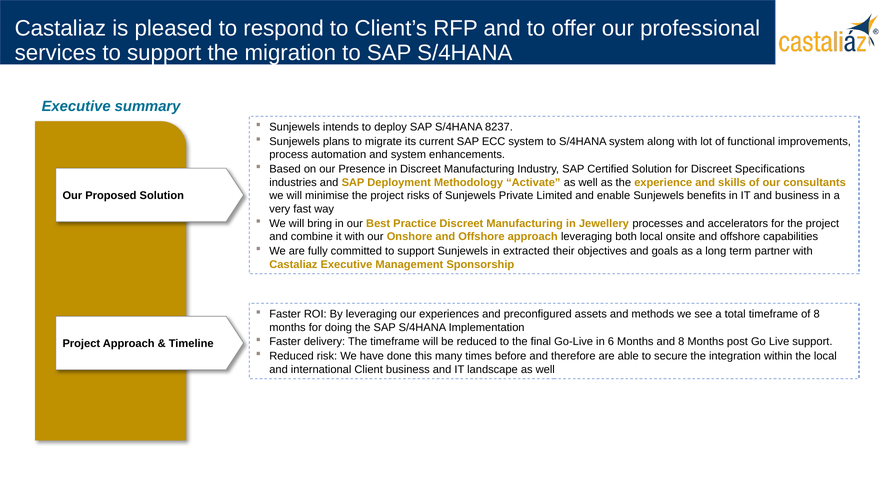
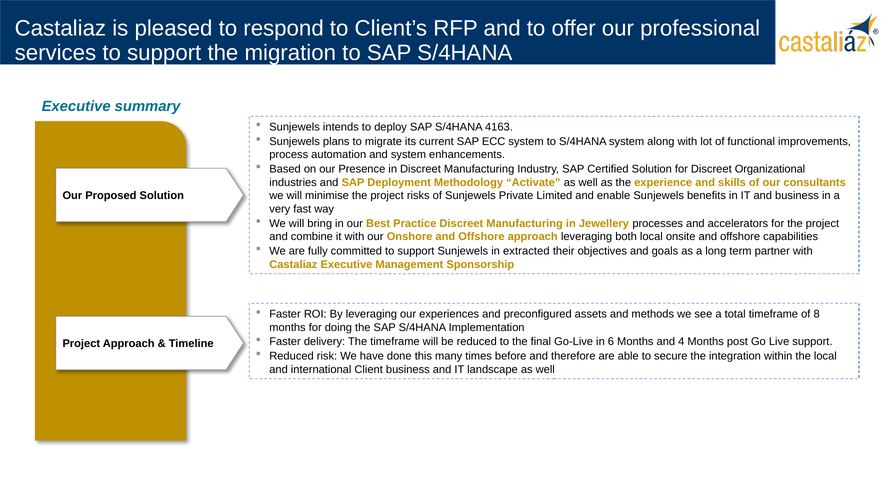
8237: 8237 -> 4163
Specifications: Specifications -> Organizational
and 8: 8 -> 4
